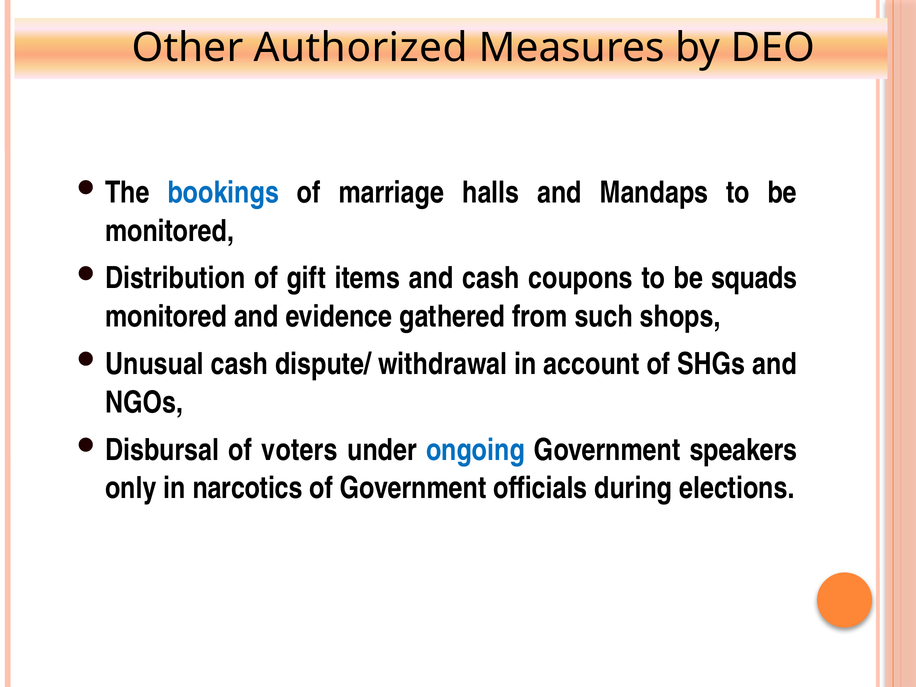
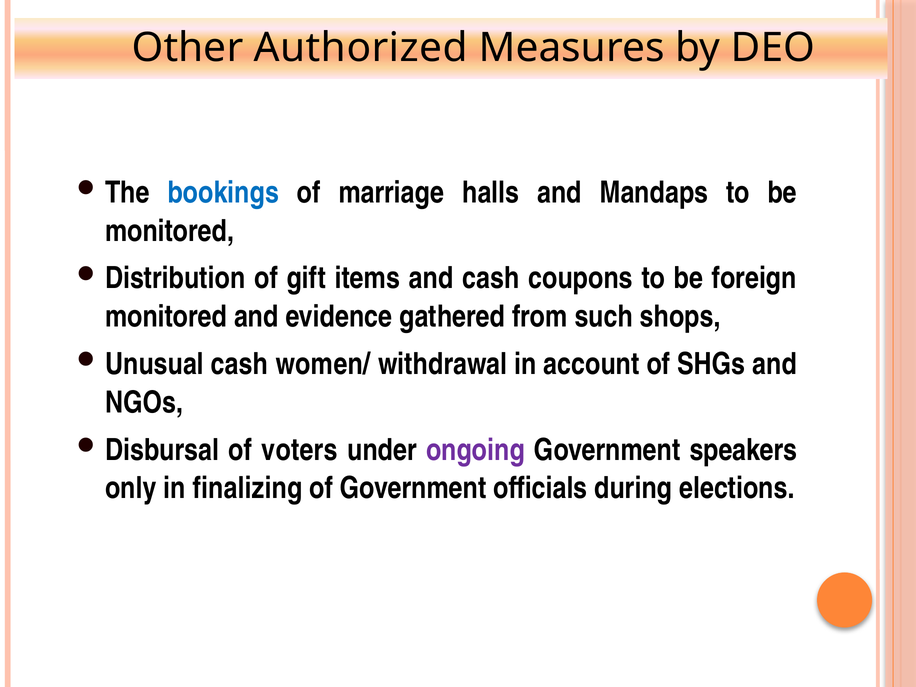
squads: squads -> foreign
dispute/: dispute/ -> women/
ongoing colour: blue -> purple
narcotics: narcotics -> finalizing
